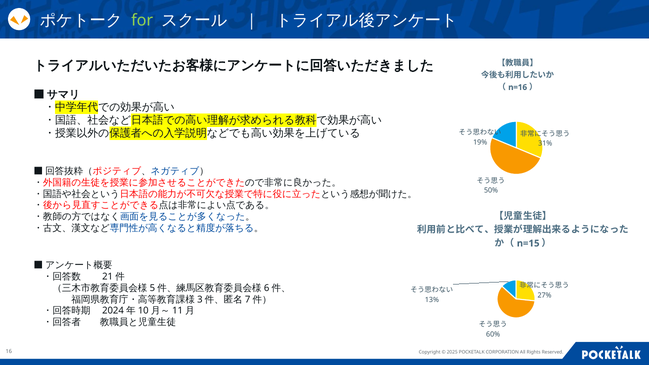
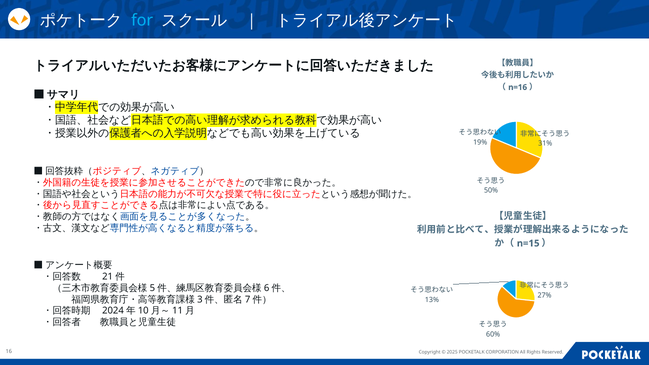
for colour: light green -> light blue
